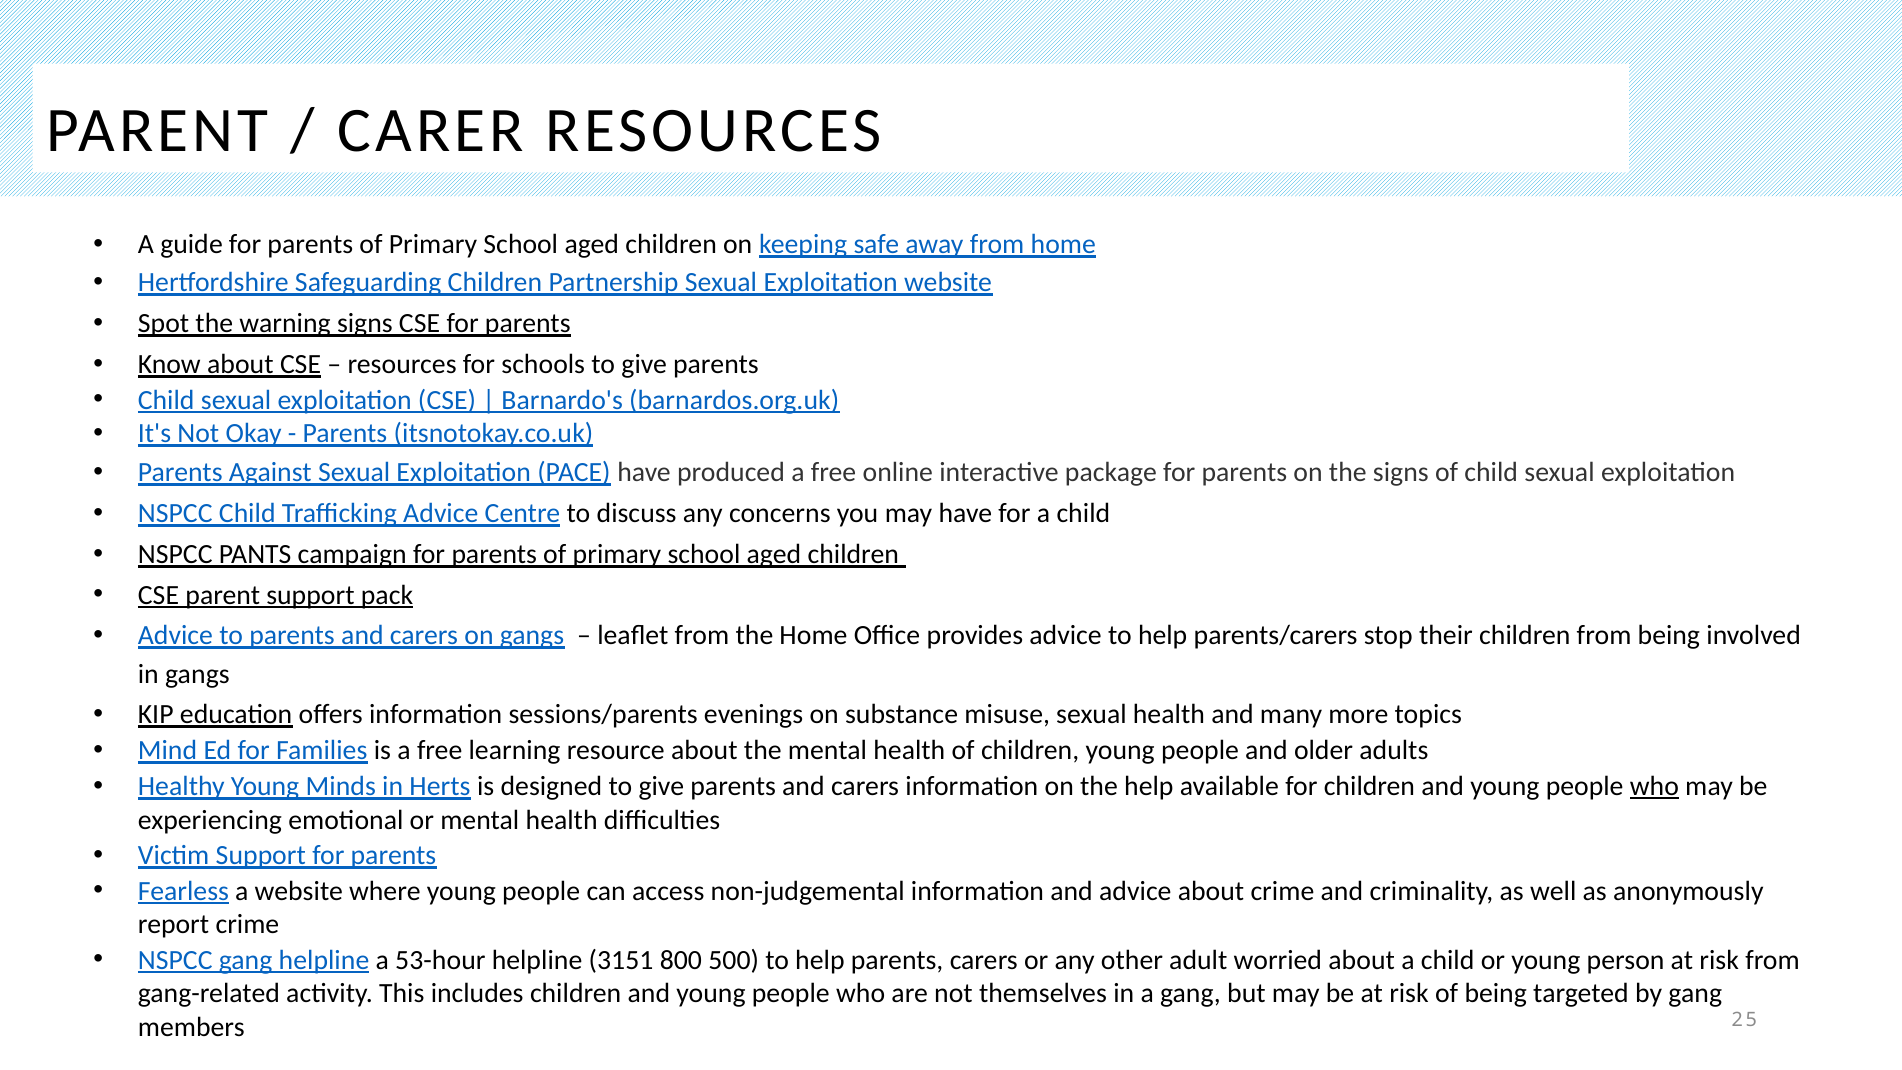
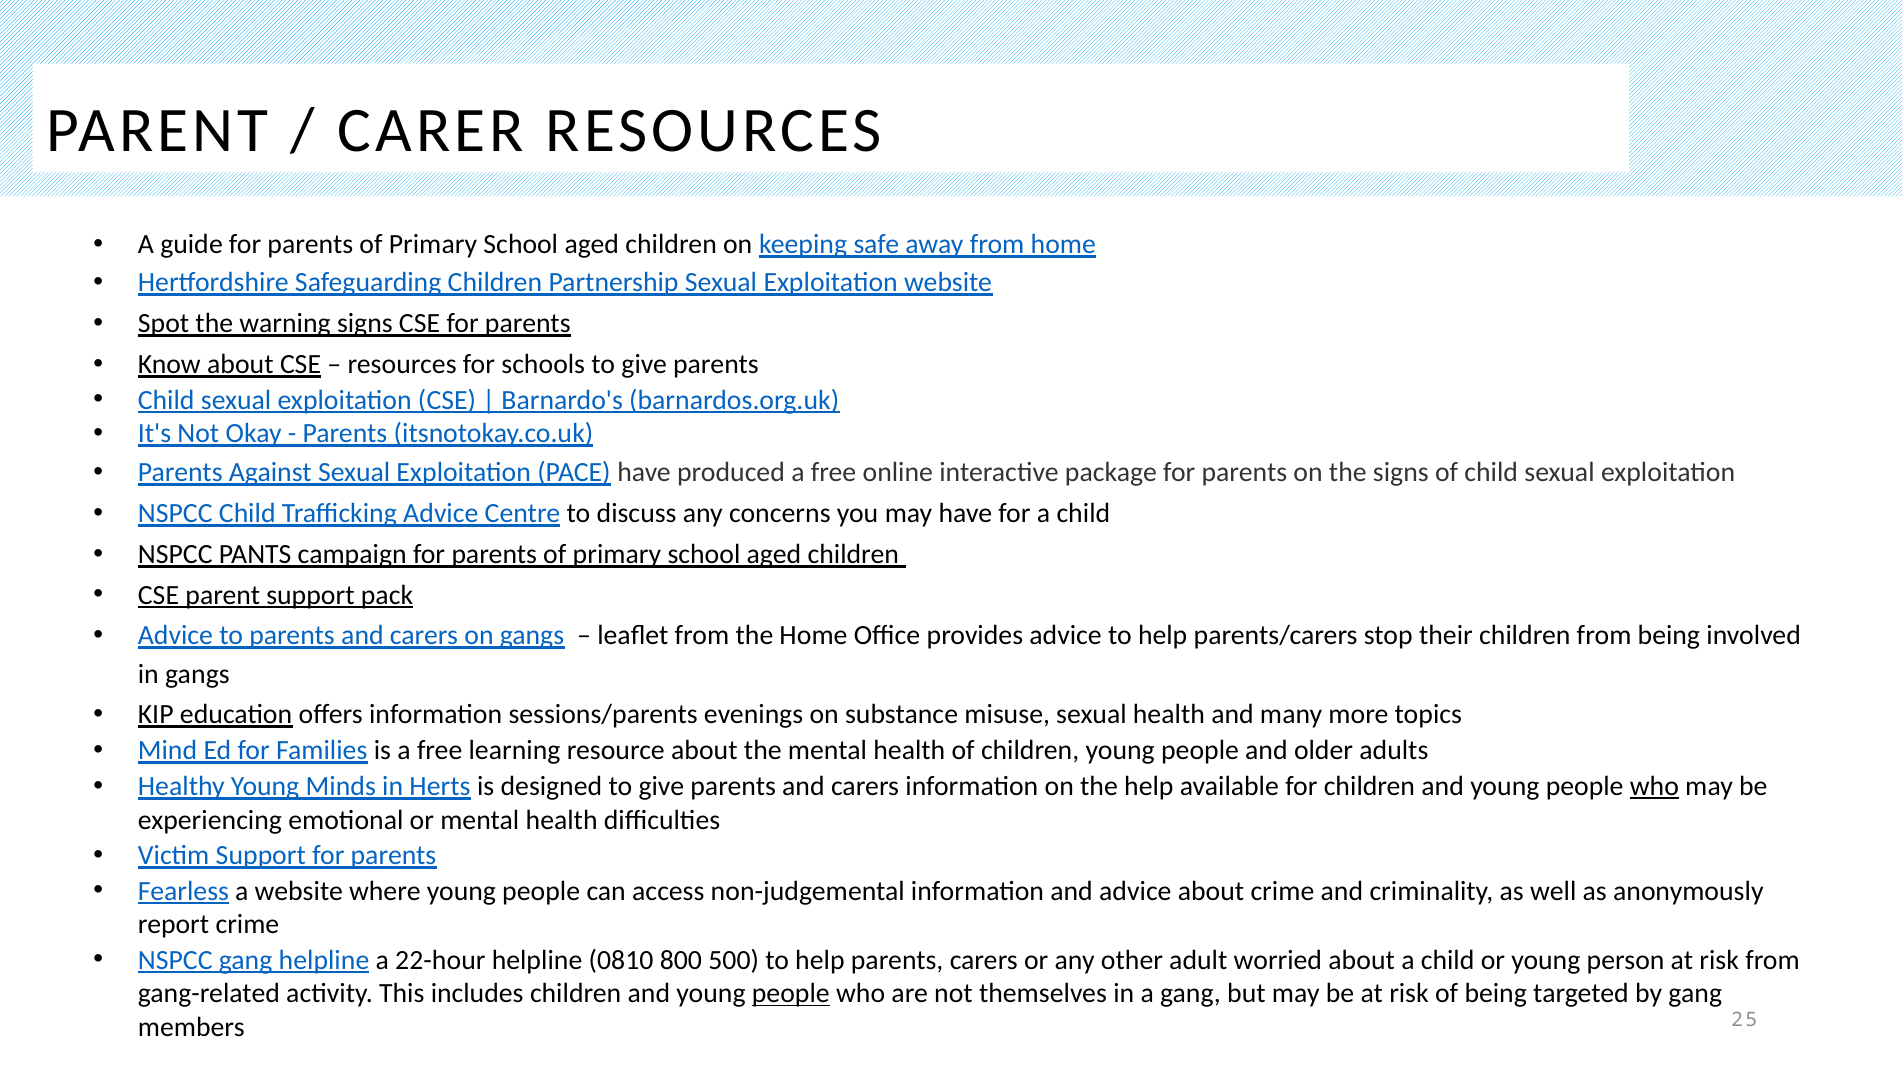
53-hour: 53-hour -> 22-hour
3151: 3151 -> 0810
people at (791, 994) underline: none -> present
